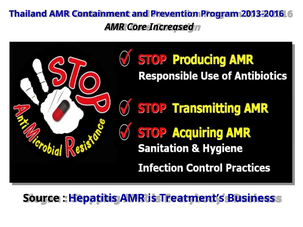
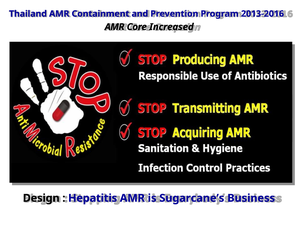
Source: Source -> Design
Treatment’s: Treatment’s -> Sugarcane’s
